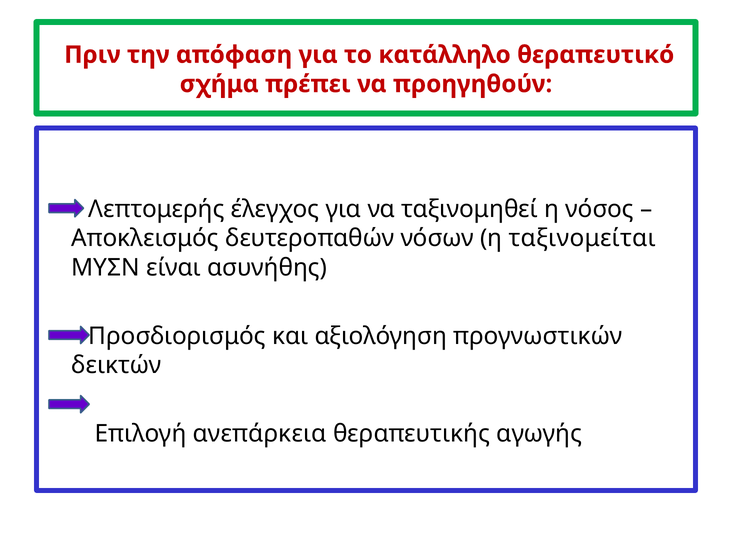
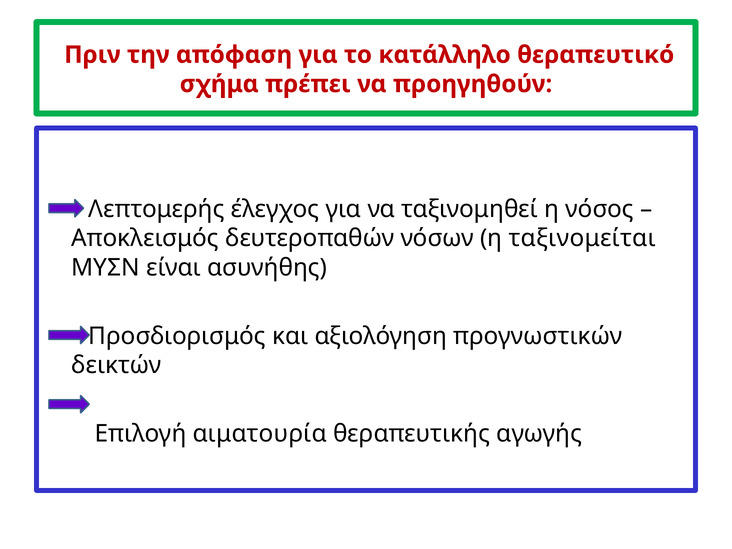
ανεπάρκεια: ανεπάρκεια -> αιματουρία
